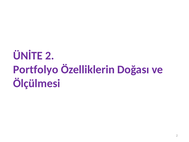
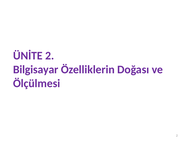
Portfolyo: Portfolyo -> Bilgisayar
